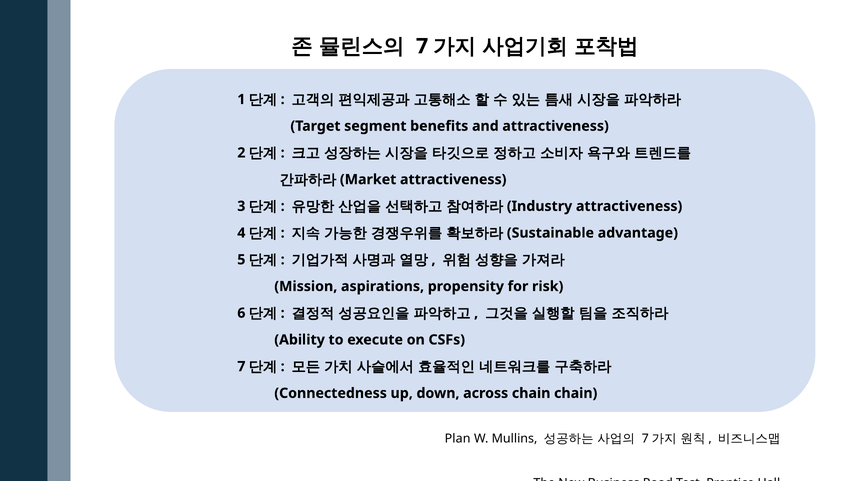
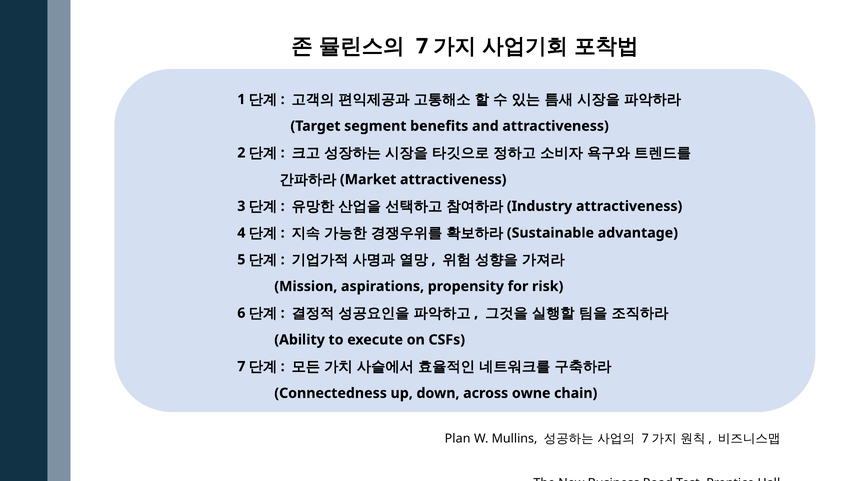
across chain: chain -> owne
